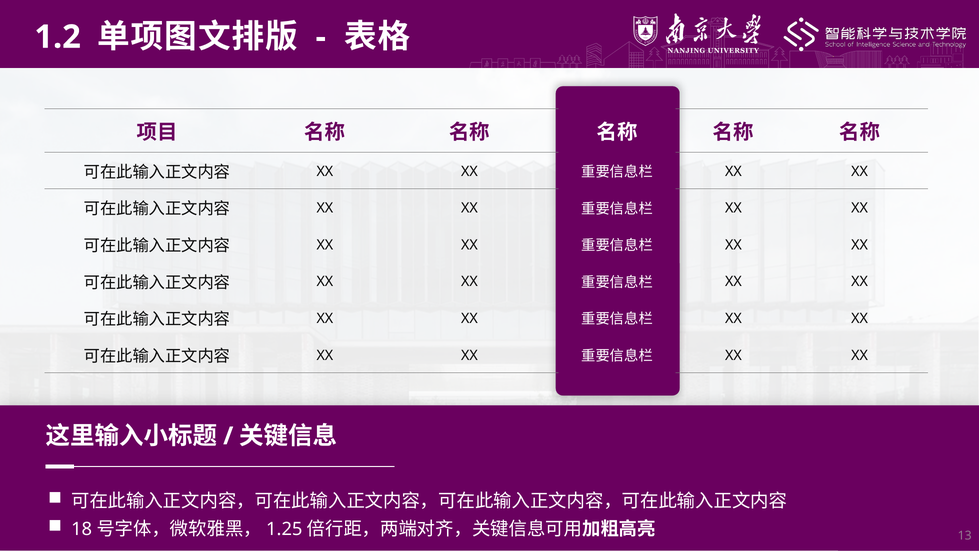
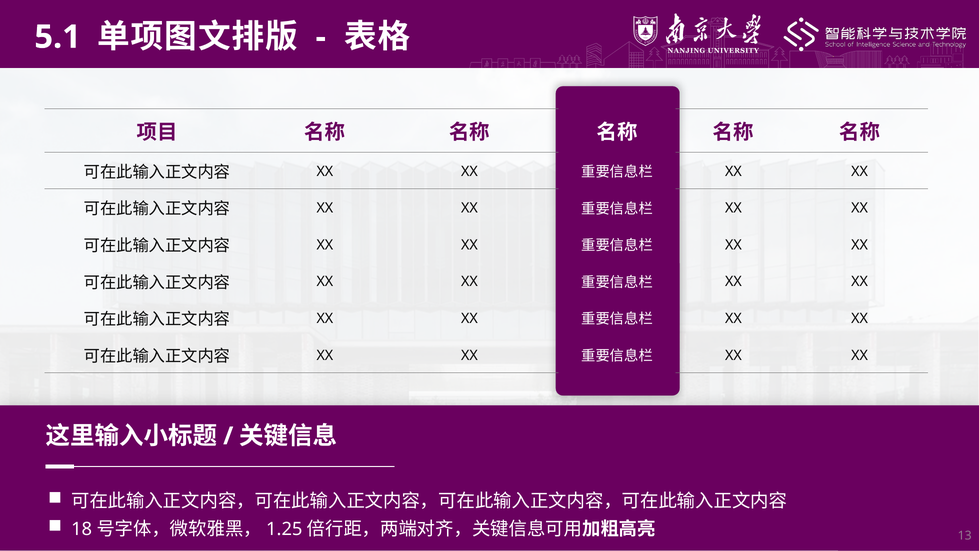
1.2: 1.2 -> 5.1
